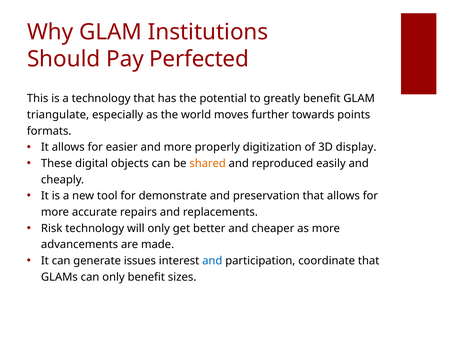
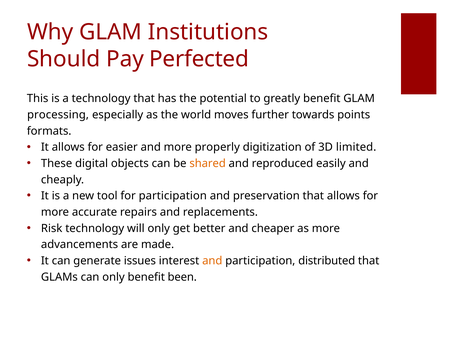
triangulate: triangulate -> processing
display: display -> limited
for demonstrate: demonstrate -> participation
and at (212, 260) colour: blue -> orange
coordinate: coordinate -> distributed
sizes: sizes -> been
